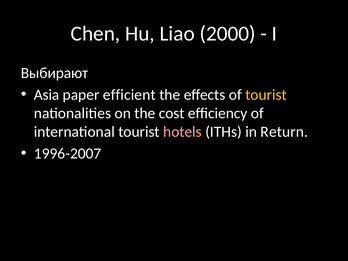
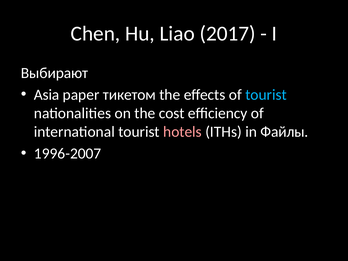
2000: 2000 -> 2017
efficient: efficient -> тикетом
tourist at (266, 95) colour: yellow -> light blue
Return: Return -> Файлы
